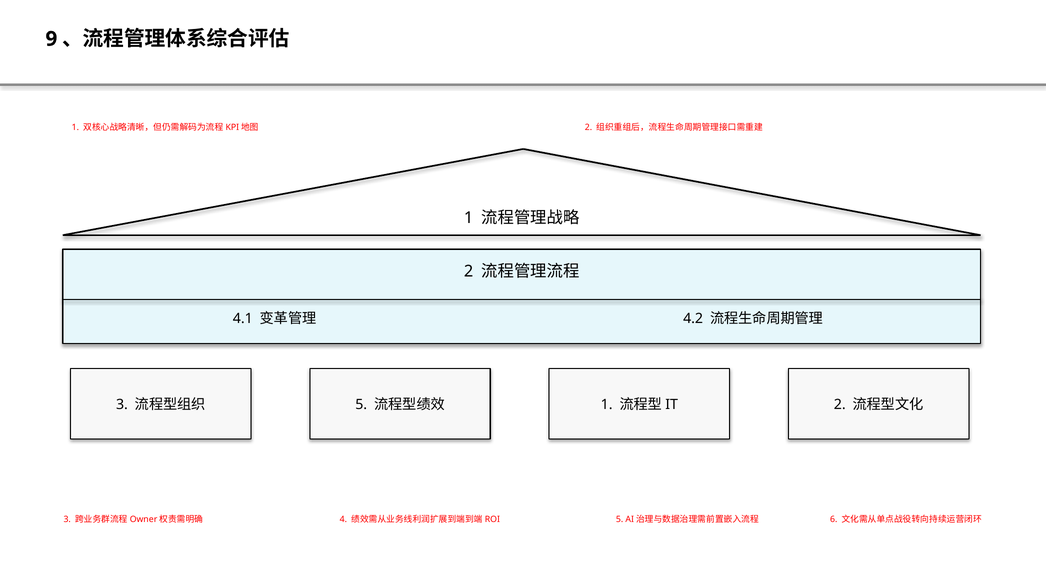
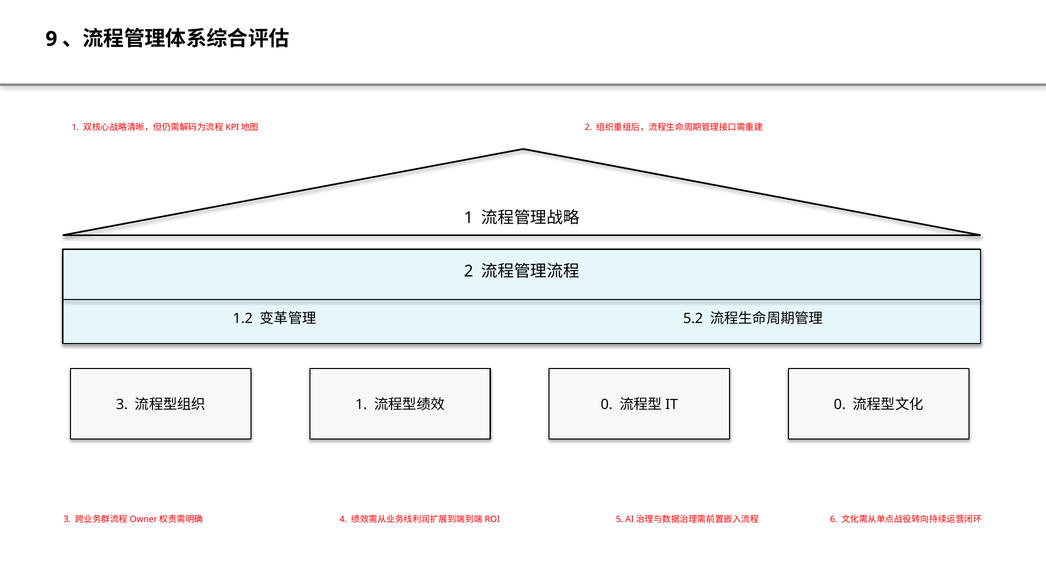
4.1: 4.1 -> 1.2
4.2: 4.2 -> 5.2
5 at (361, 405): 5 -> 1
1 at (607, 405): 1 -> 0
2 at (840, 405): 2 -> 0
